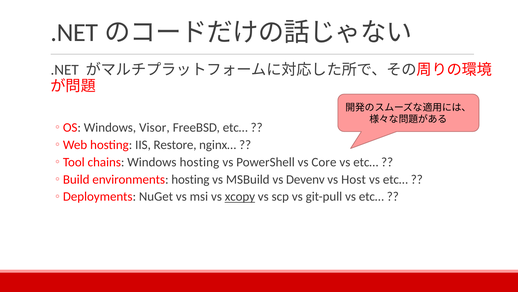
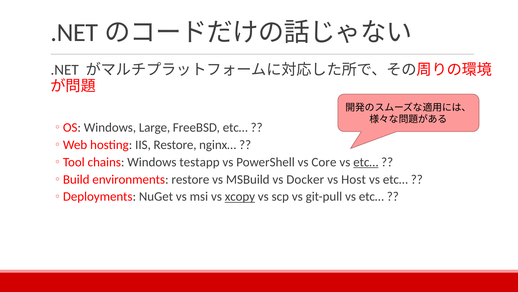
Visor: Visor -> Large
Windows hosting: hosting -> testapp
etc… at (366, 162) underline: none -> present
environments hosting: hosting -> restore
Devenv: Devenv -> Docker
